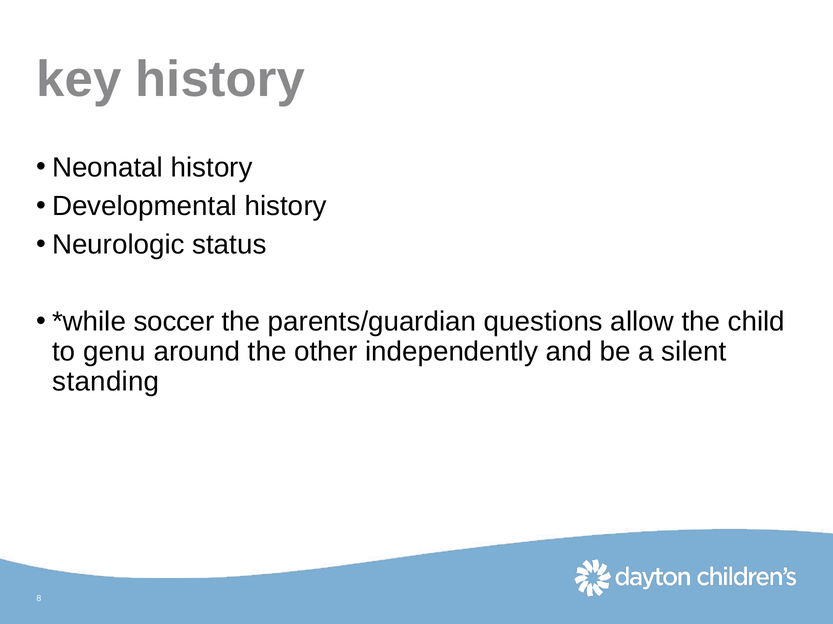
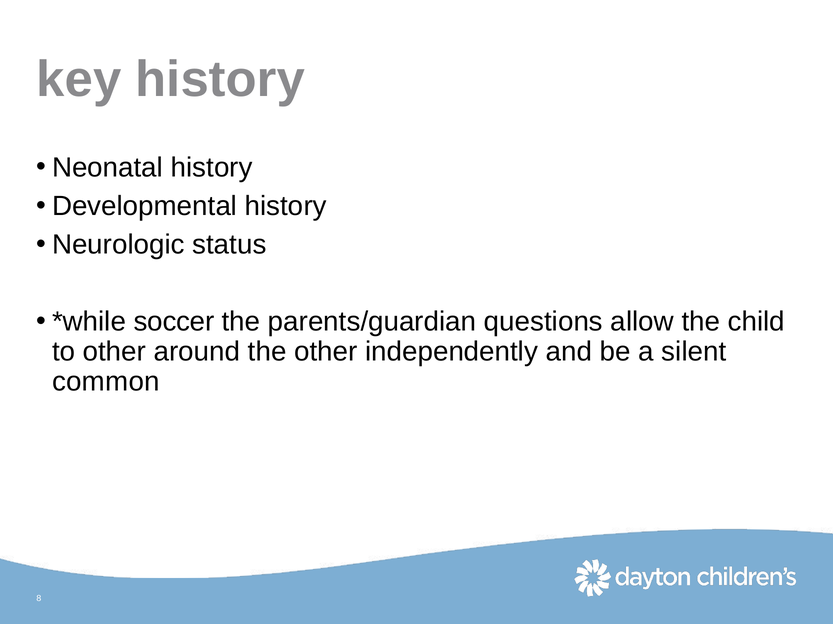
to genu: genu -> other
standing: standing -> common
